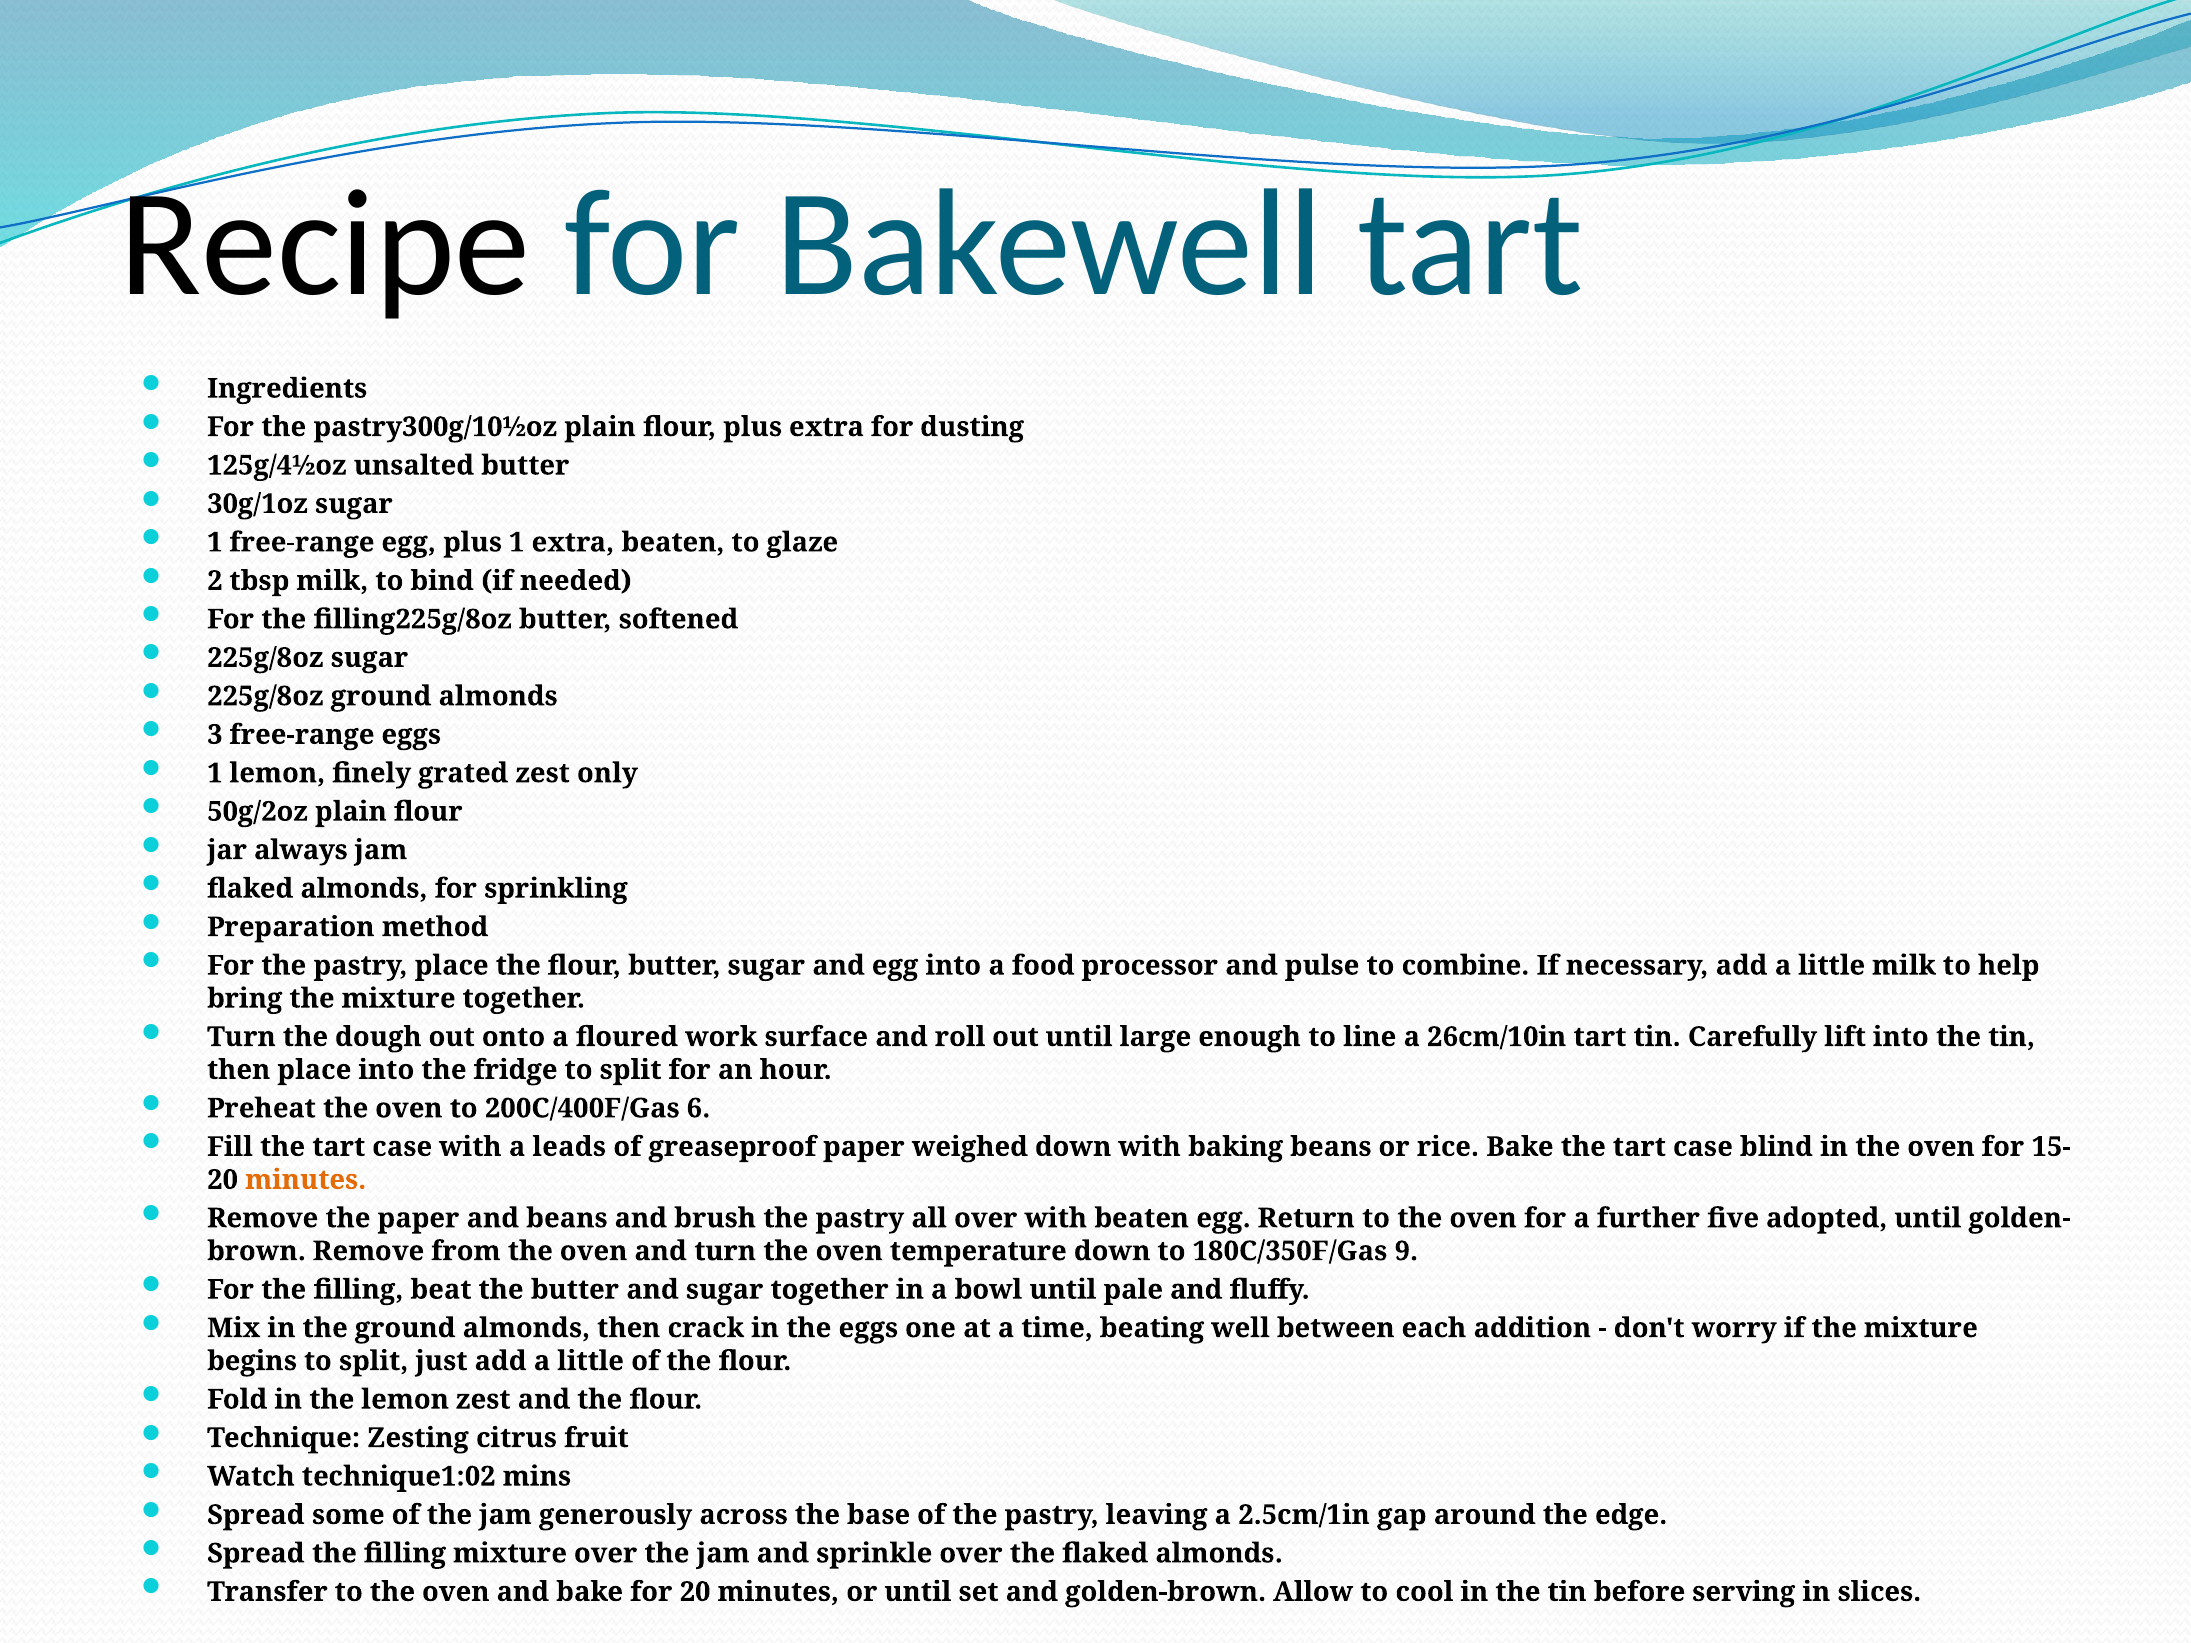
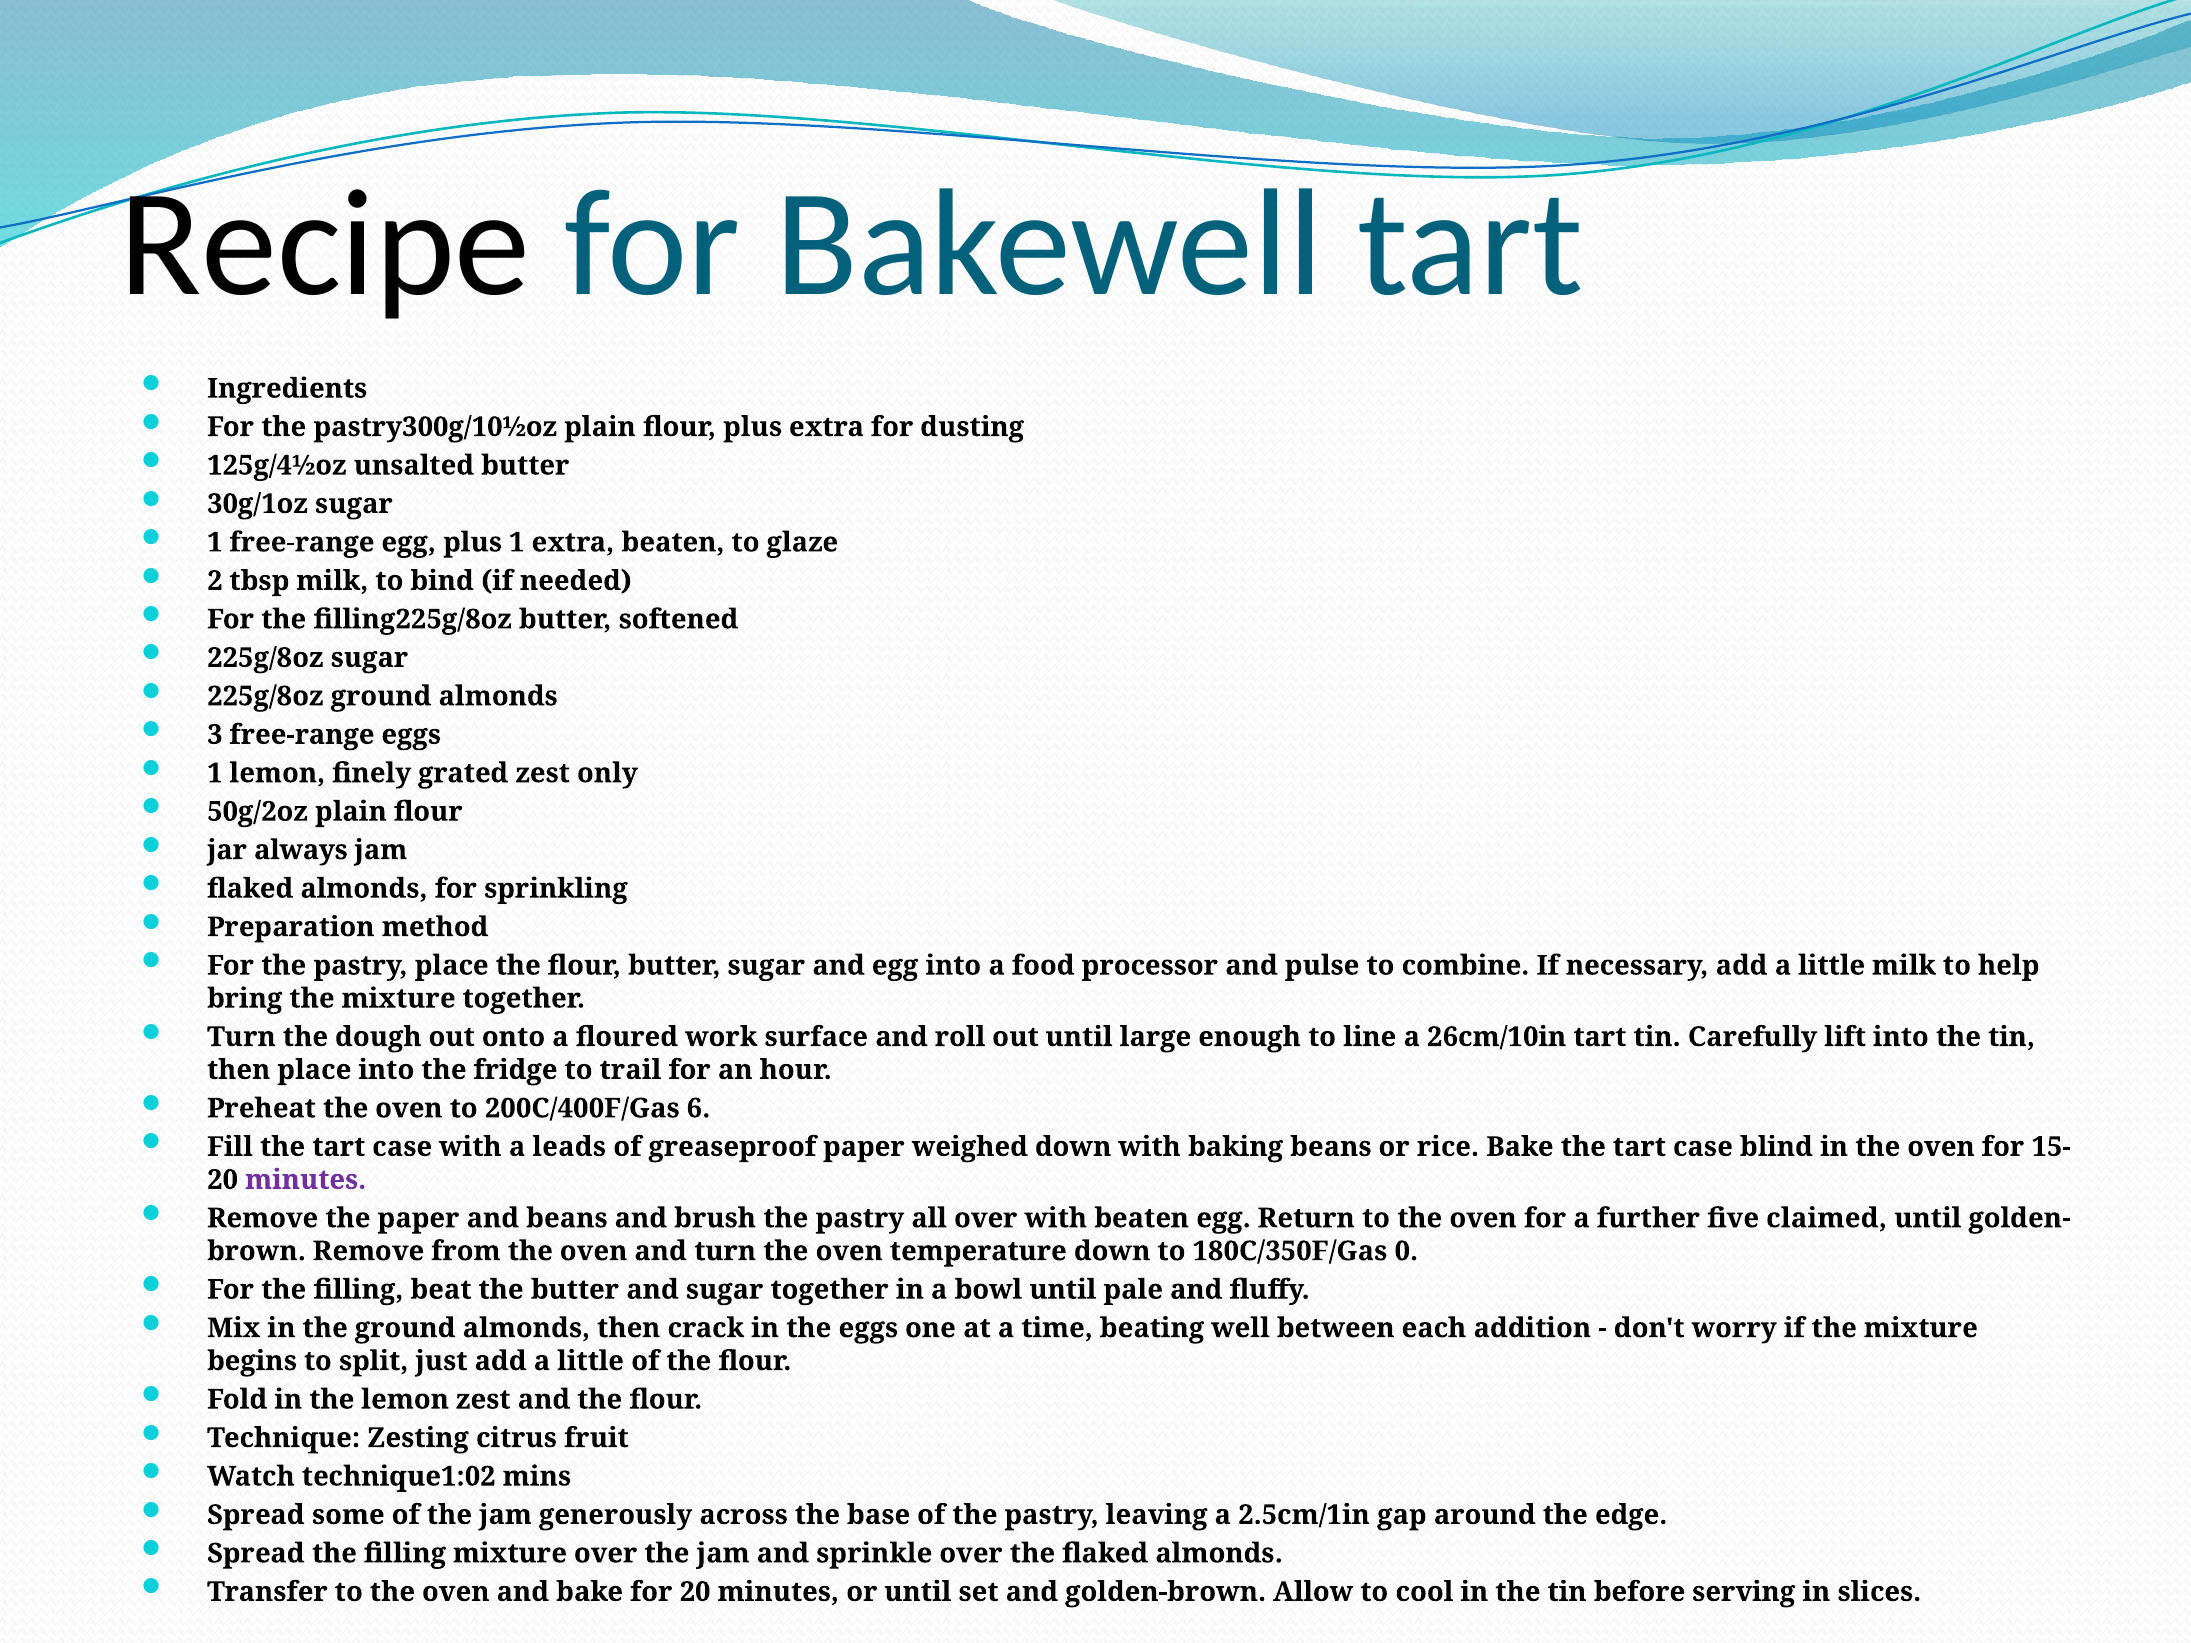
fridge to split: split -> trail
minutes at (306, 1180) colour: orange -> purple
adopted: adopted -> claimed
9: 9 -> 0
